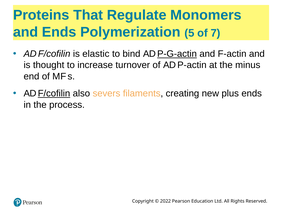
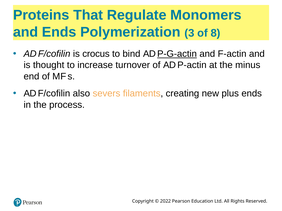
5: 5 -> 3
7: 7 -> 8
elastic: elastic -> crocus
F/cofilin at (54, 94) underline: present -> none
